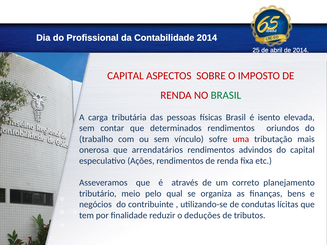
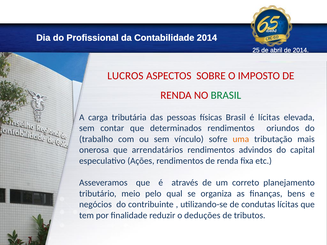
CAPITAL at (125, 76): CAPITAL -> LUCROS
é isento: isento -> lícitas
uma colour: red -> orange
